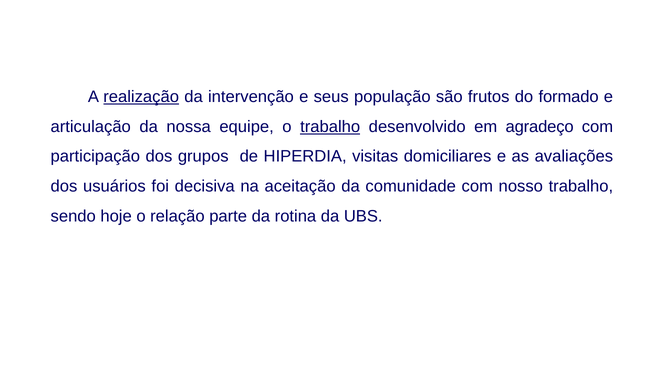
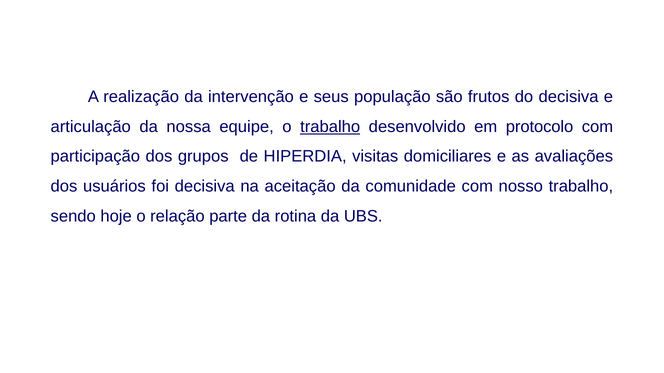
realização underline: present -> none
do formado: formado -> decisiva
agradeço: agradeço -> protocolo
